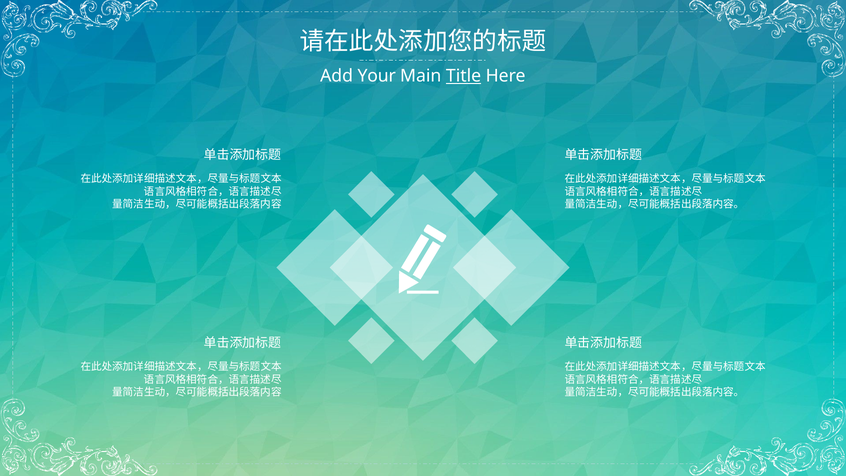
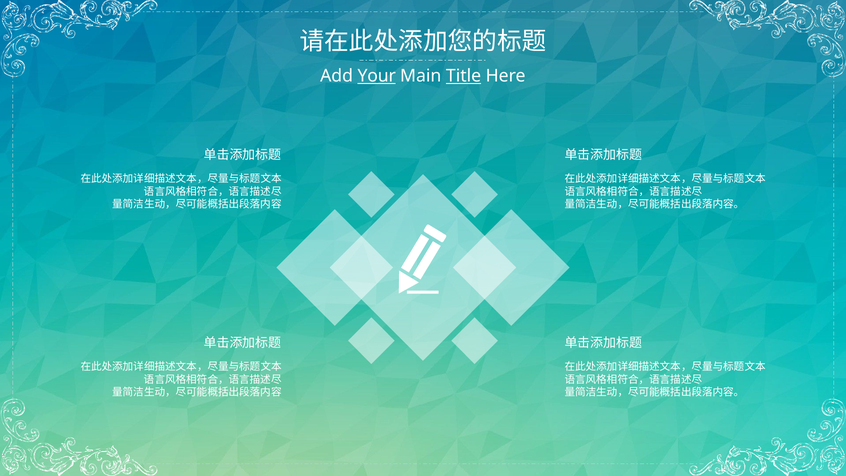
Your underline: none -> present
